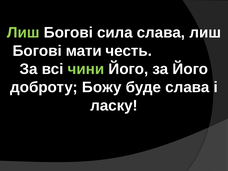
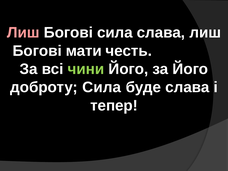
Лиш at (23, 33) colour: light green -> pink
доброту Божу: Божу -> Сила
ласку: ласку -> тепер
